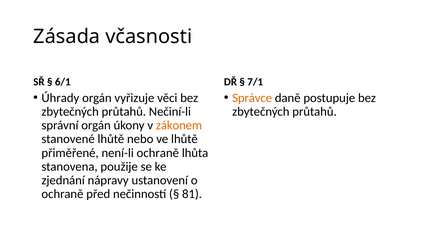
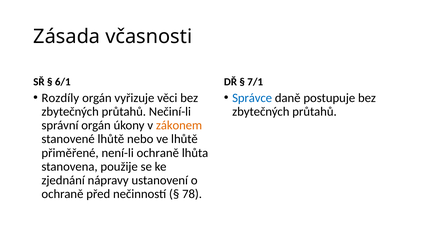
Úhrady: Úhrady -> Rozdíly
Správce colour: orange -> blue
81: 81 -> 78
